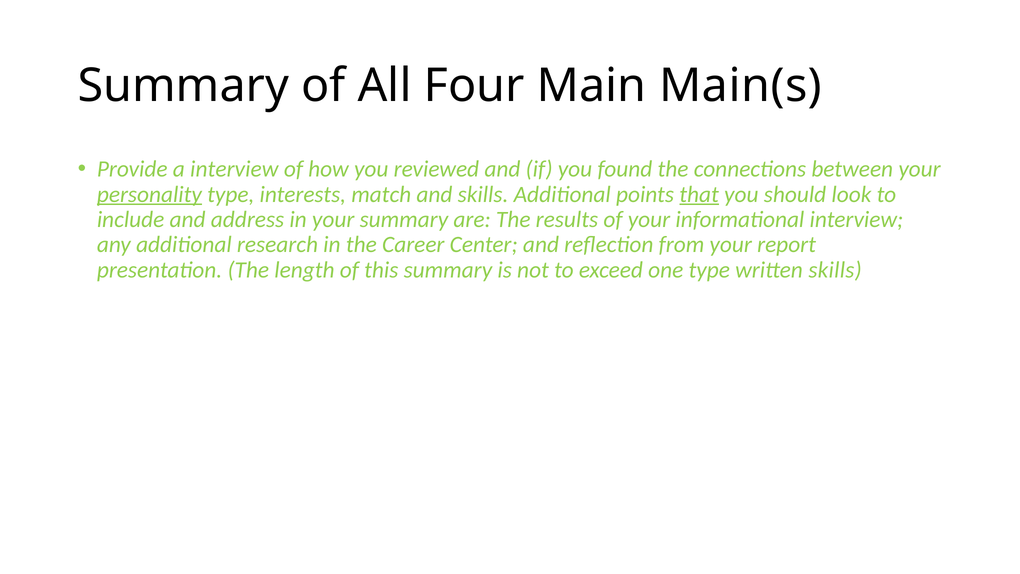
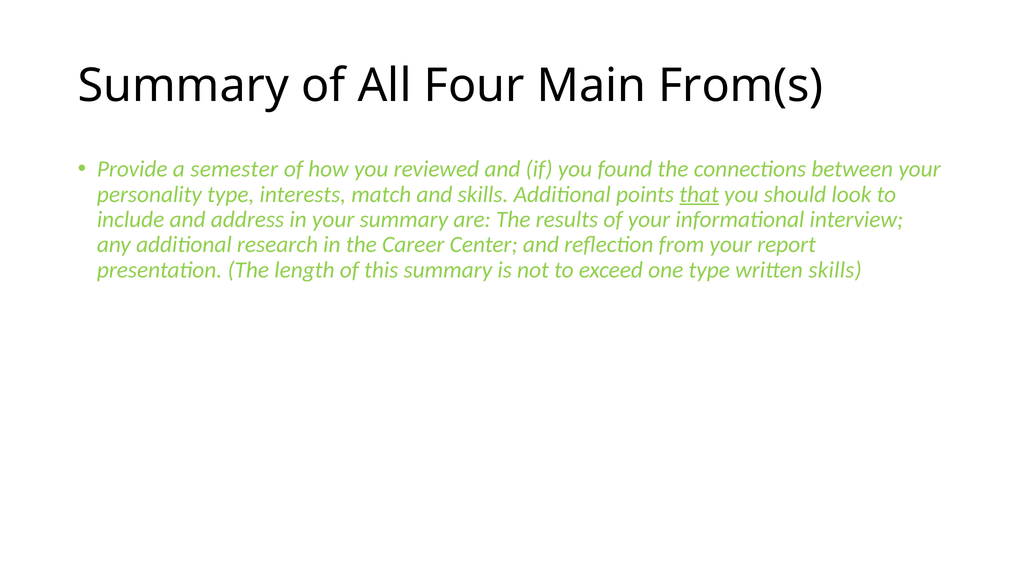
Main(s: Main(s -> From(s
a interview: interview -> semester
personality underline: present -> none
